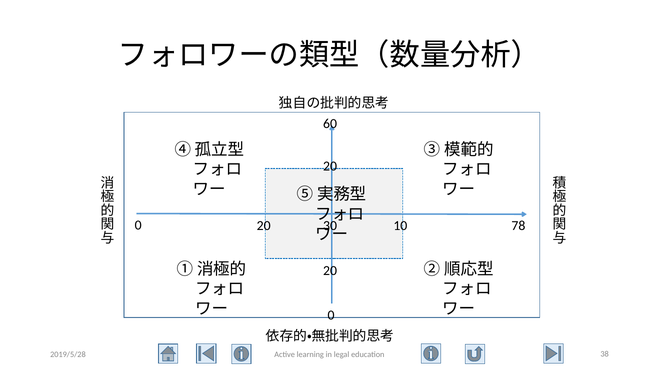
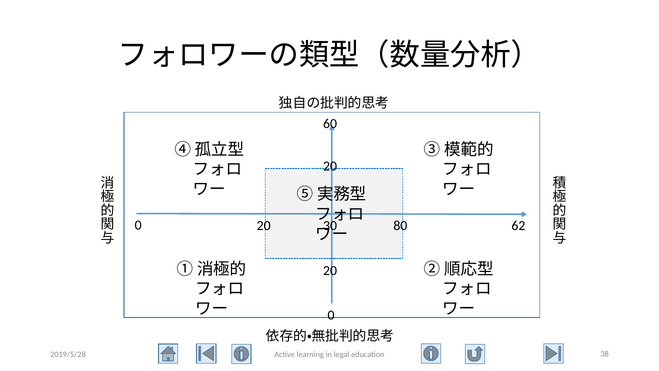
10: 10 -> 80
78: 78 -> 62
